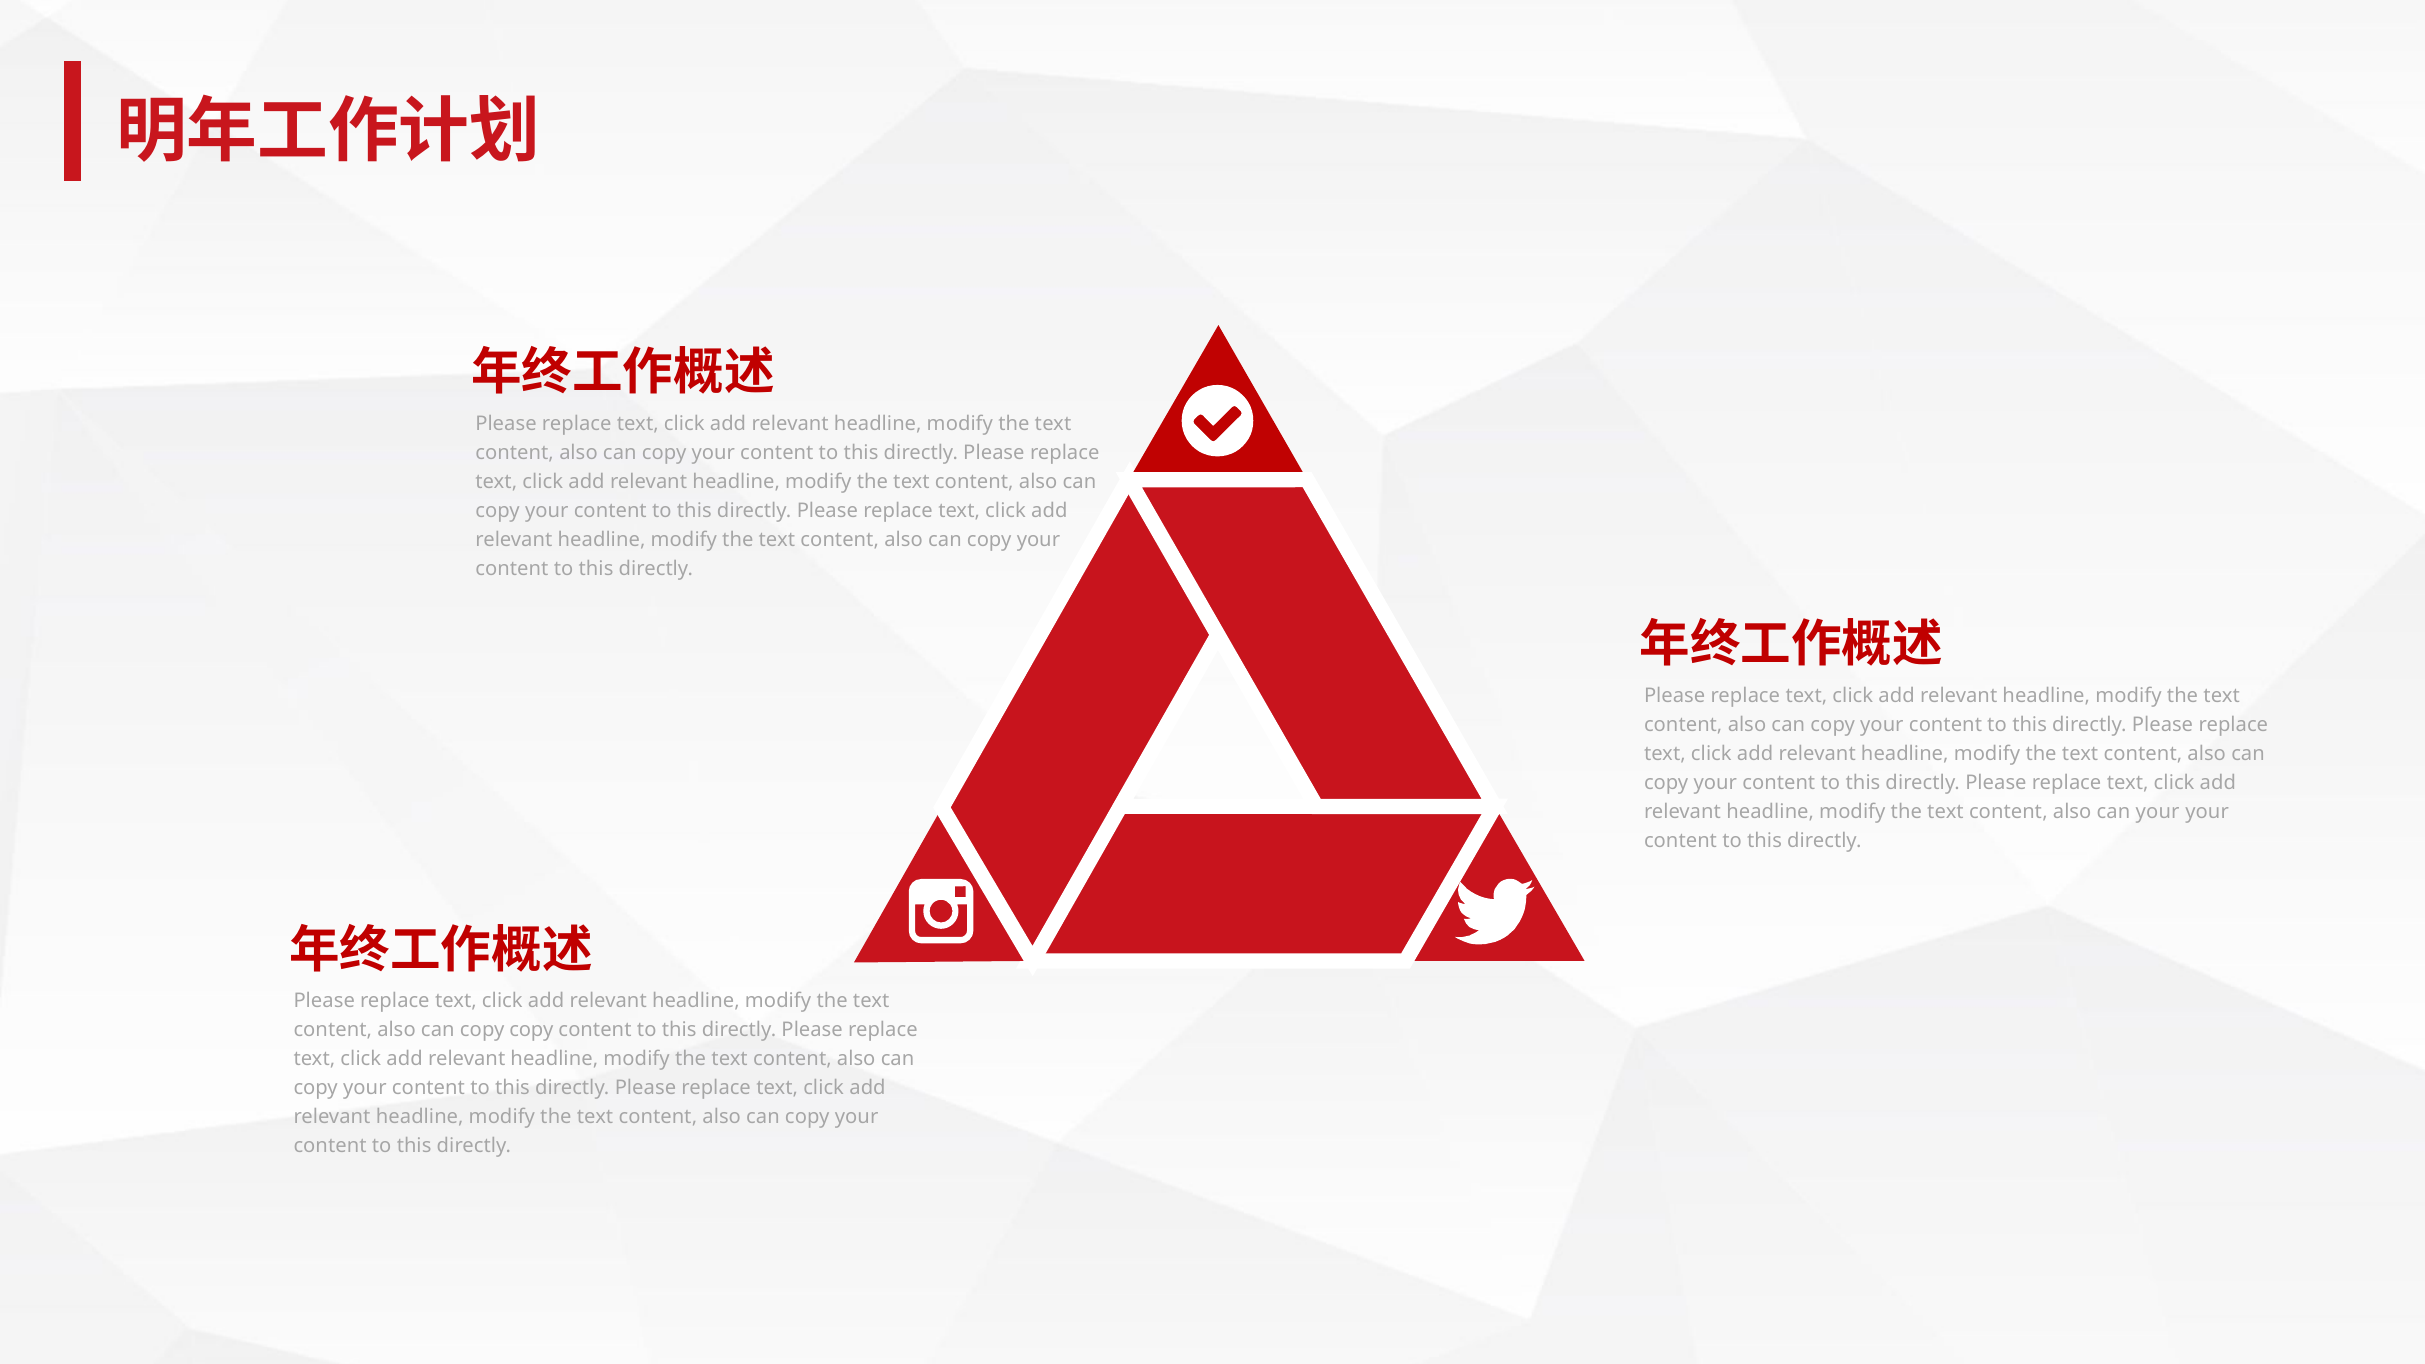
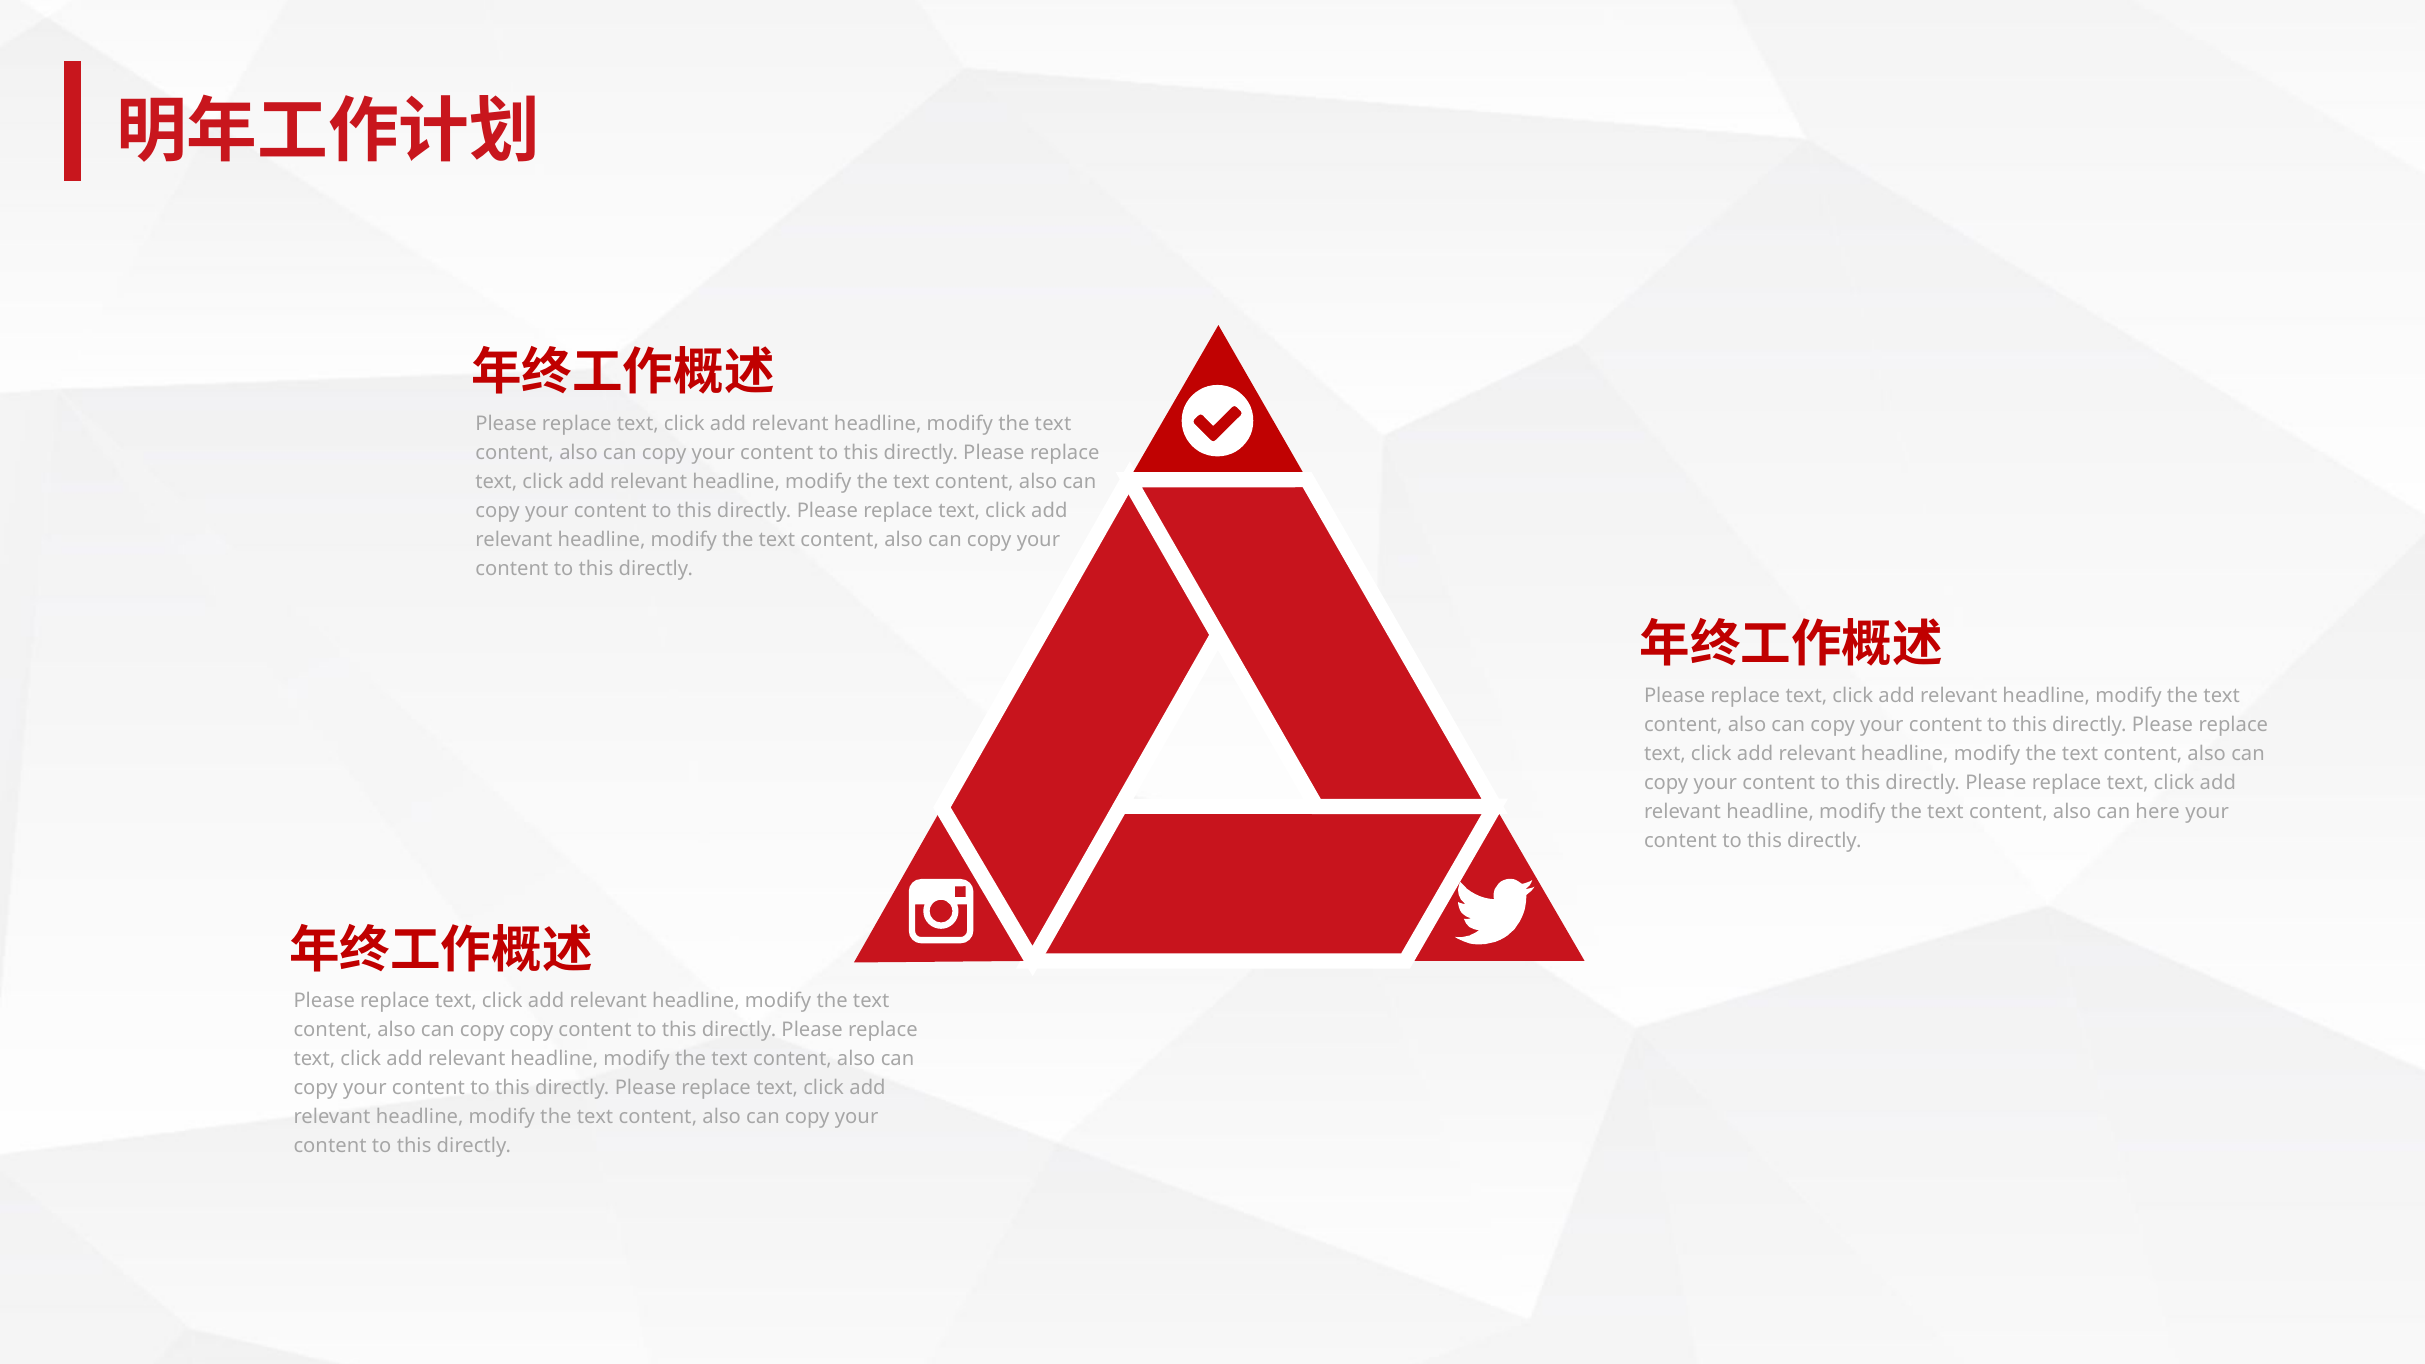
can your: your -> here
